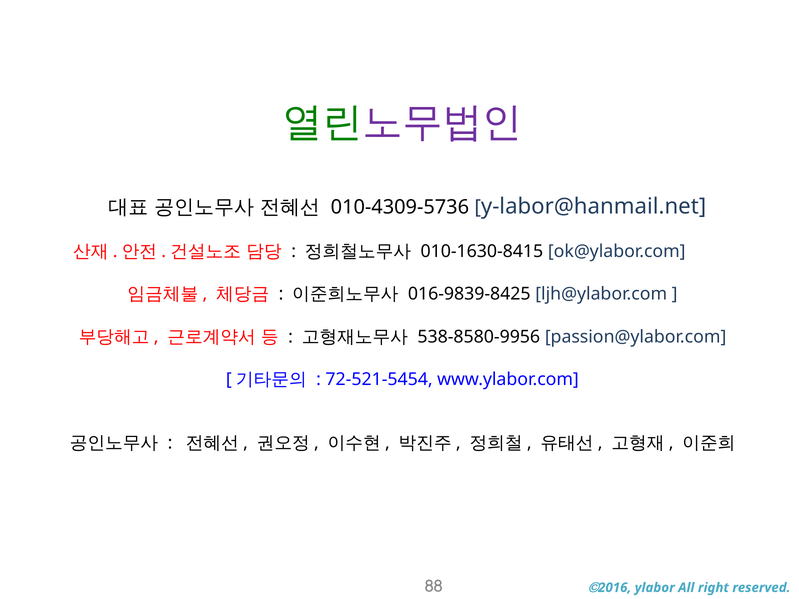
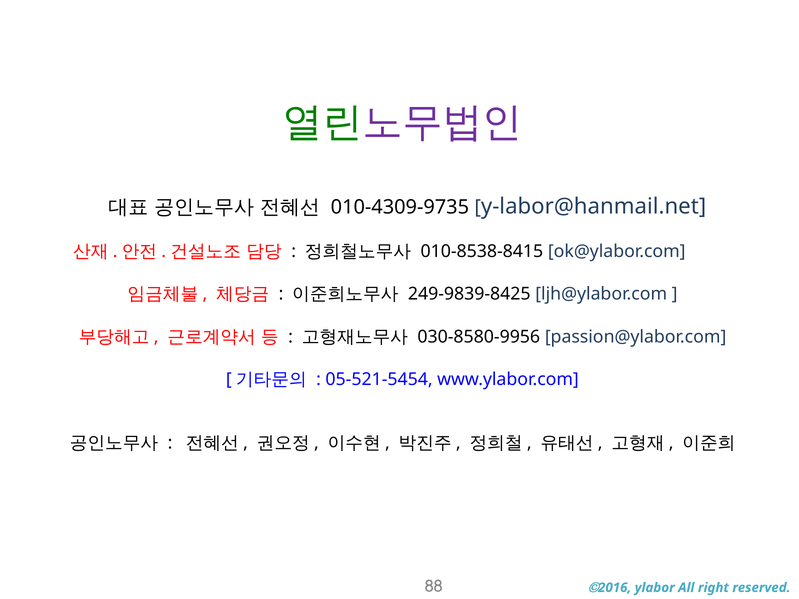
010-4309-5736: 010-4309-5736 -> 010-4309-9735
010-1630-8415: 010-1630-8415 -> 010-8538-8415
016-9839-8425: 016-9839-8425 -> 249-9839-8425
538-8580-9956: 538-8580-9956 -> 030-8580-9956
72-521-5454: 72-521-5454 -> 05-521-5454
